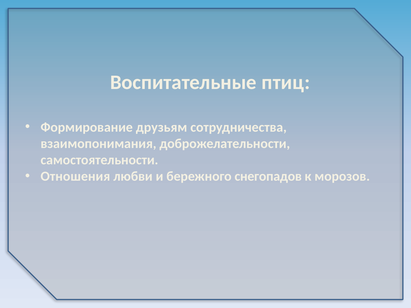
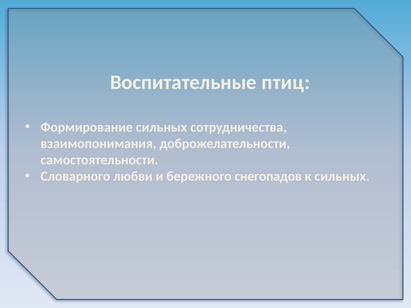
Формирование друзьям: друзьям -> сильных
Отношения: Отношения -> Словарного
к морозов: морозов -> сильных
